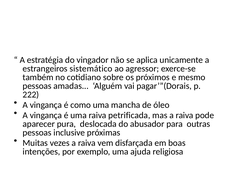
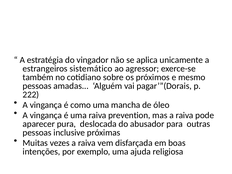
petrificada: petrificada -> prevention
